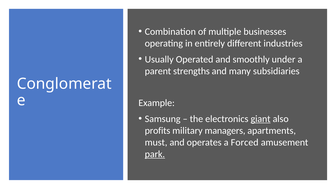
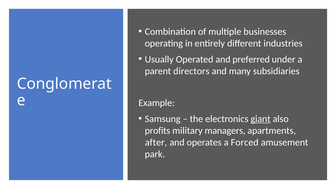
smoothly: smoothly -> preferred
strengths: strengths -> directors
must: must -> after
park underline: present -> none
